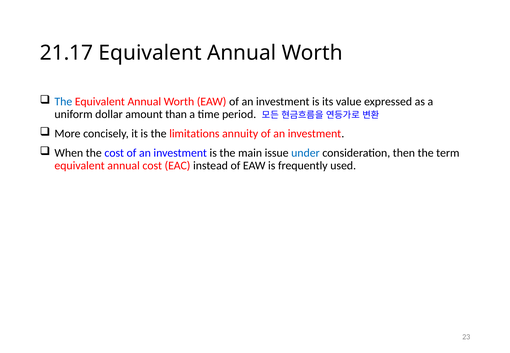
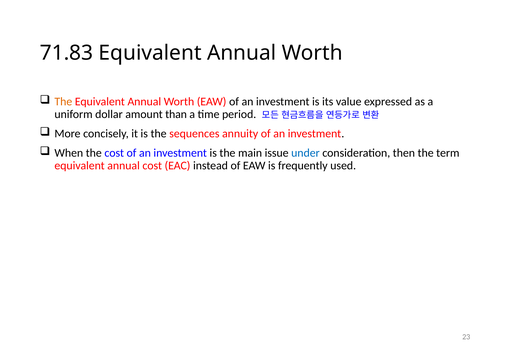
21.17: 21.17 -> 71.83
The at (63, 102) colour: blue -> orange
limitations: limitations -> sequences
